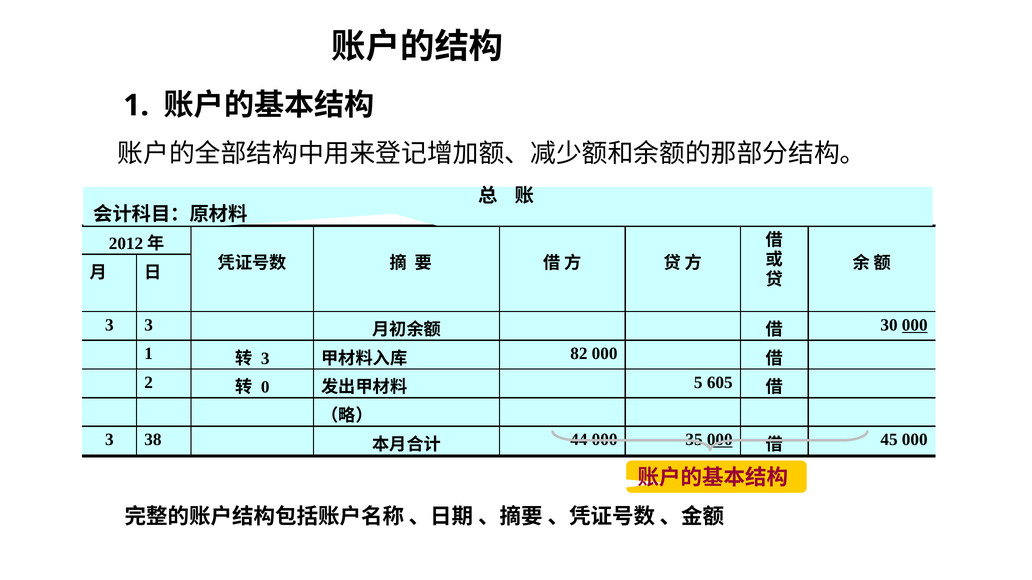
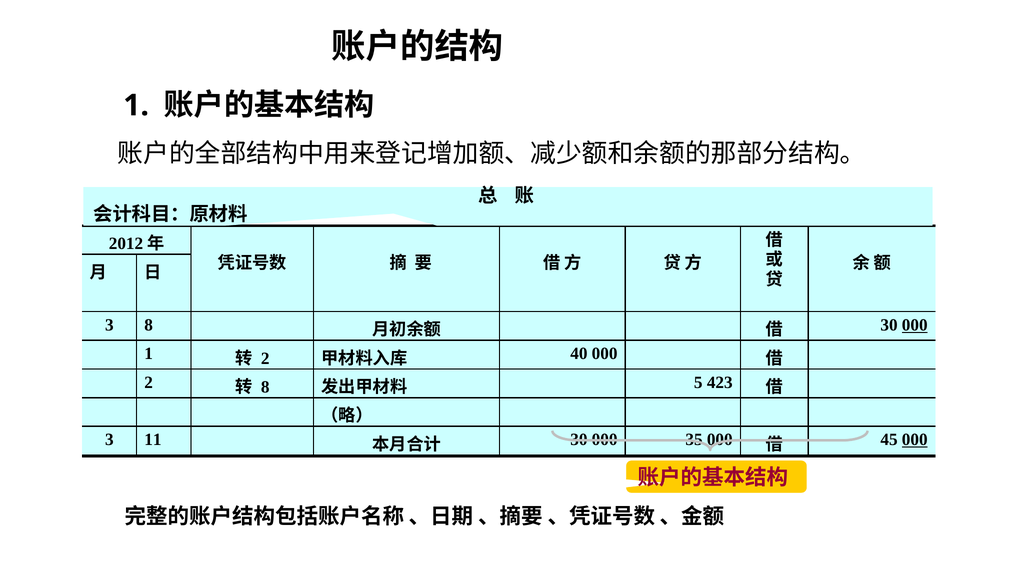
3 3: 3 -> 8
3 at (265, 359): 3 -> 2
82: 82 -> 40
0 at (265, 387): 0 -> 8
605: 605 -> 423
38: 38 -> 11
44 at (579, 440): 44 -> 30
000 at (720, 440) underline: present -> none
000 at (915, 440) underline: none -> present
